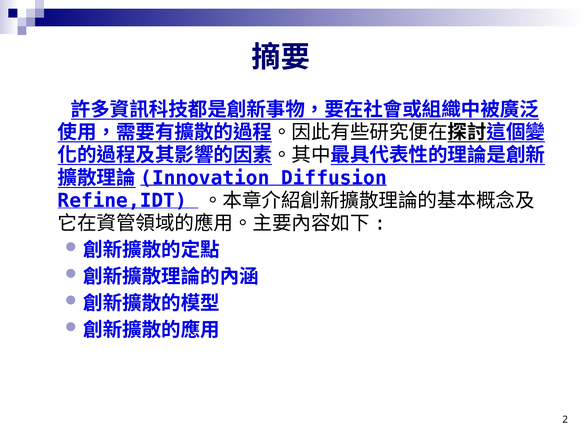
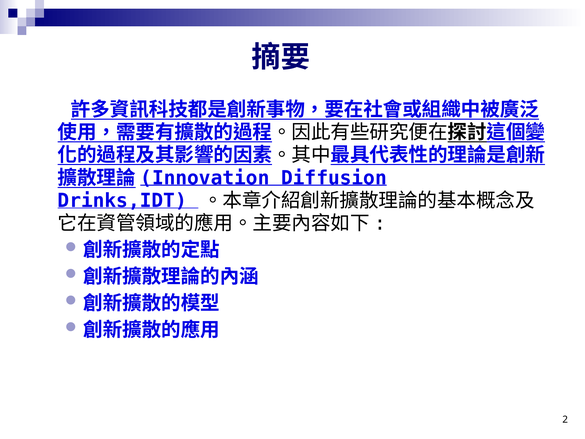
Refine,IDT: Refine,IDT -> Drinks,IDT
